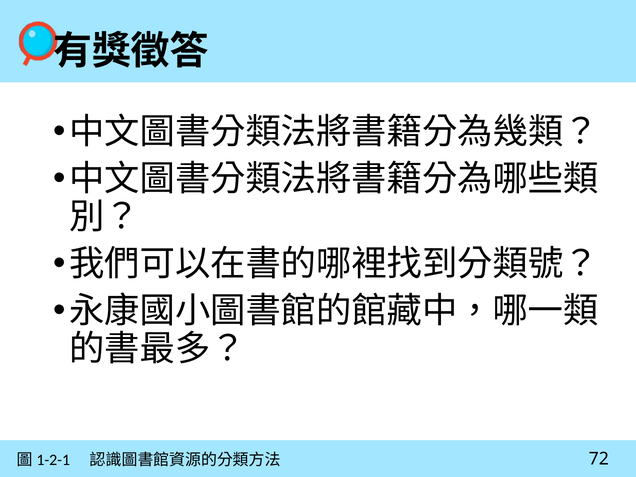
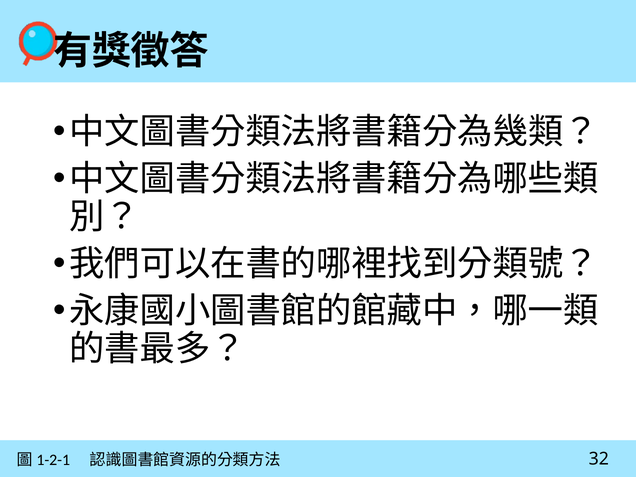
72: 72 -> 32
